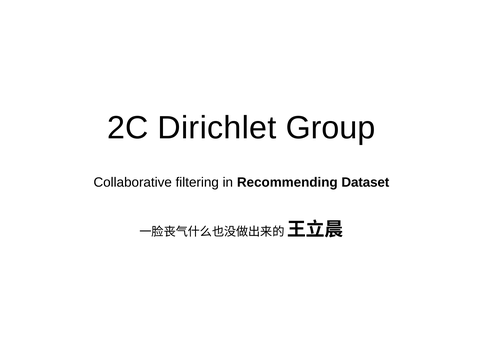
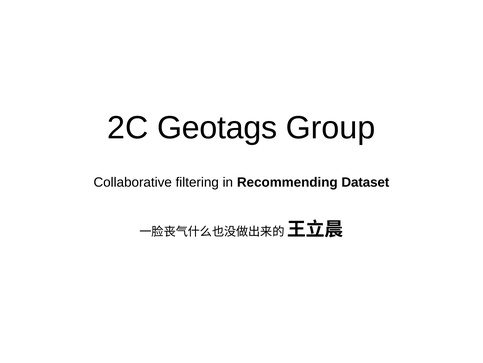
Dirichlet: Dirichlet -> Geotags
